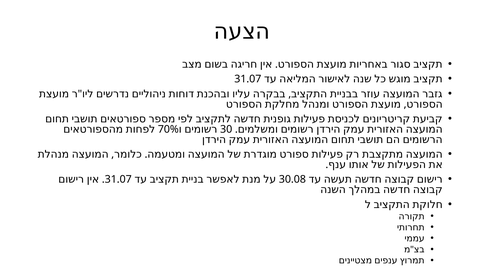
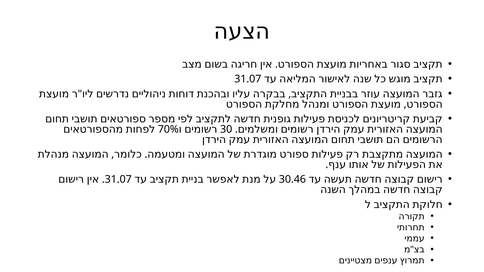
30.08: 30.08 -> 30.46
